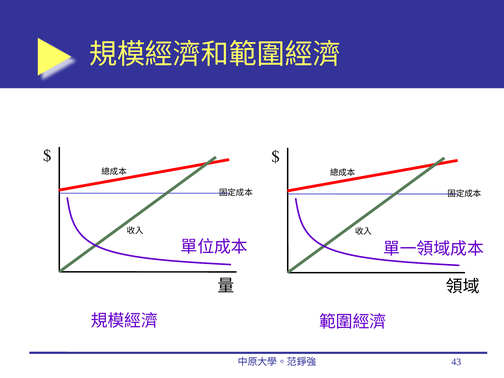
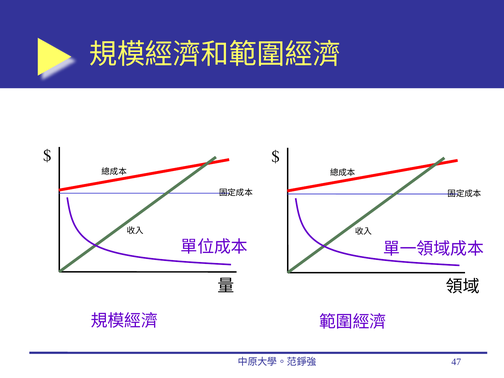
43: 43 -> 47
